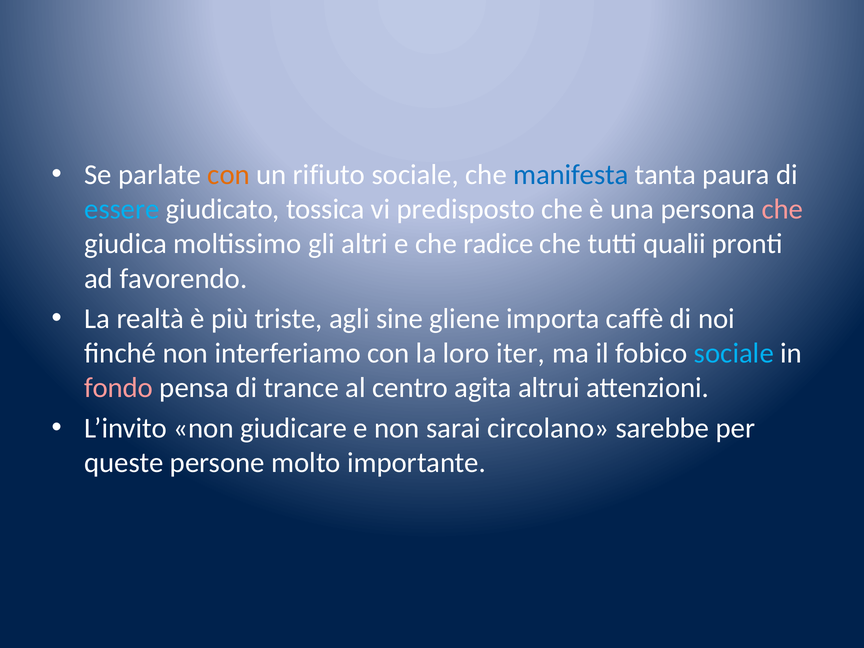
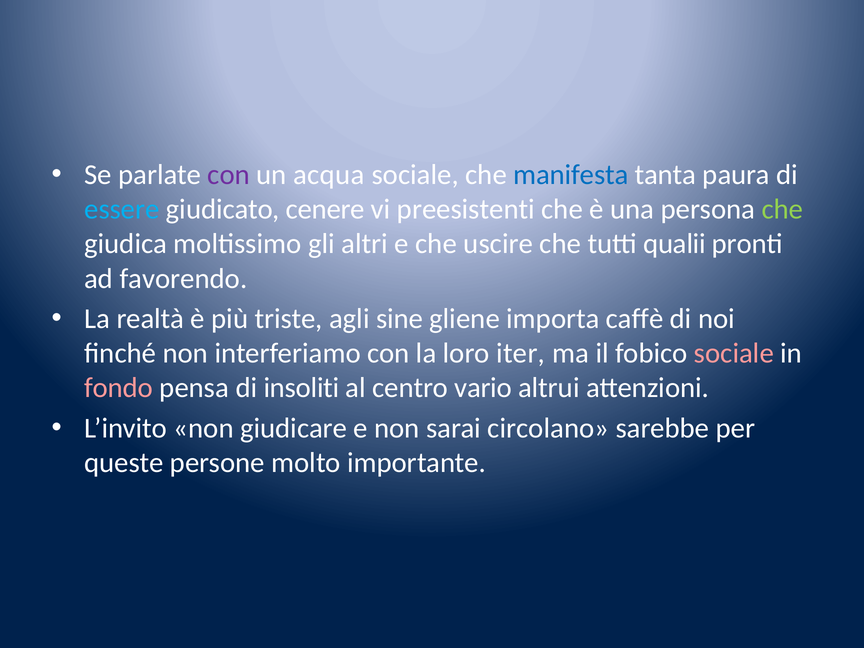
con at (229, 175) colour: orange -> purple
rifiuto: rifiuto -> acqua
tossica: tossica -> cenere
predisposto: predisposto -> preesistenti
che at (782, 209) colour: pink -> light green
radice: radice -> uscire
sociale at (734, 353) colour: light blue -> pink
trance: trance -> insoliti
agita: agita -> vario
